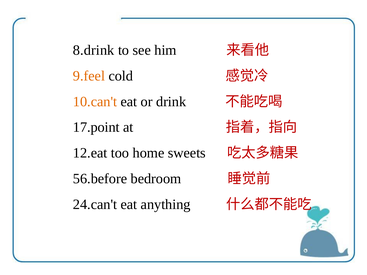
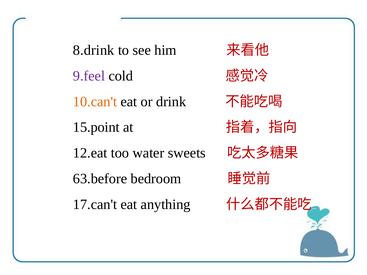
9.feel colour: orange -> purple
17.point: 17.point -> 15.point
home: home -> water
56.before: 56.before -> 63.before
24.can't: 24.can't -> 17.can't
